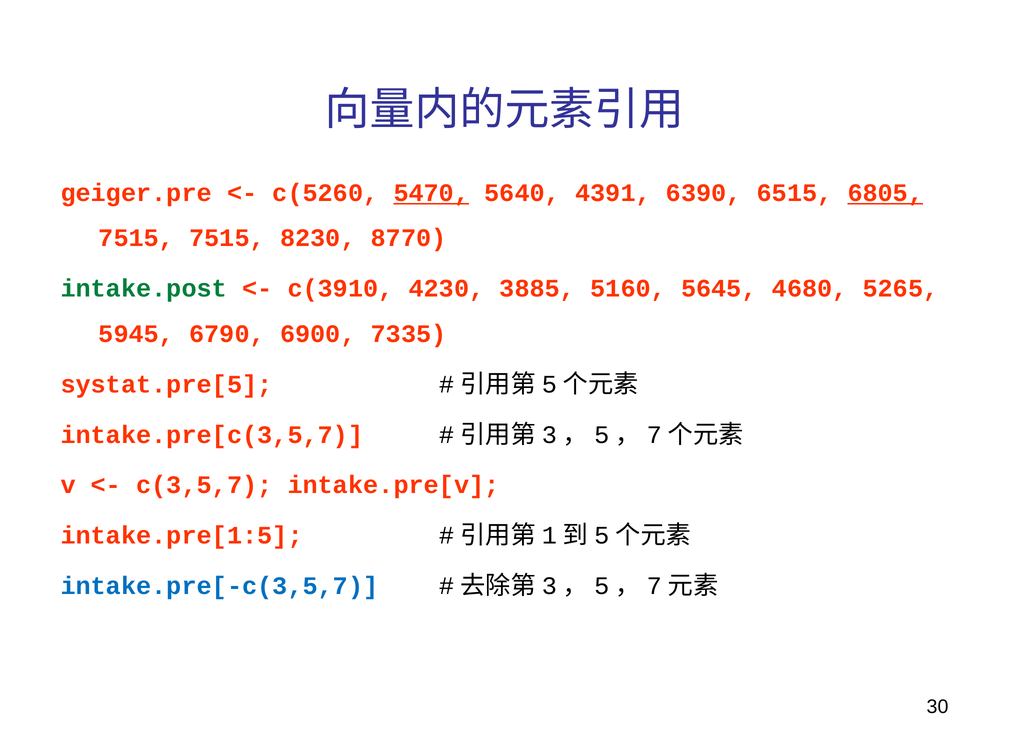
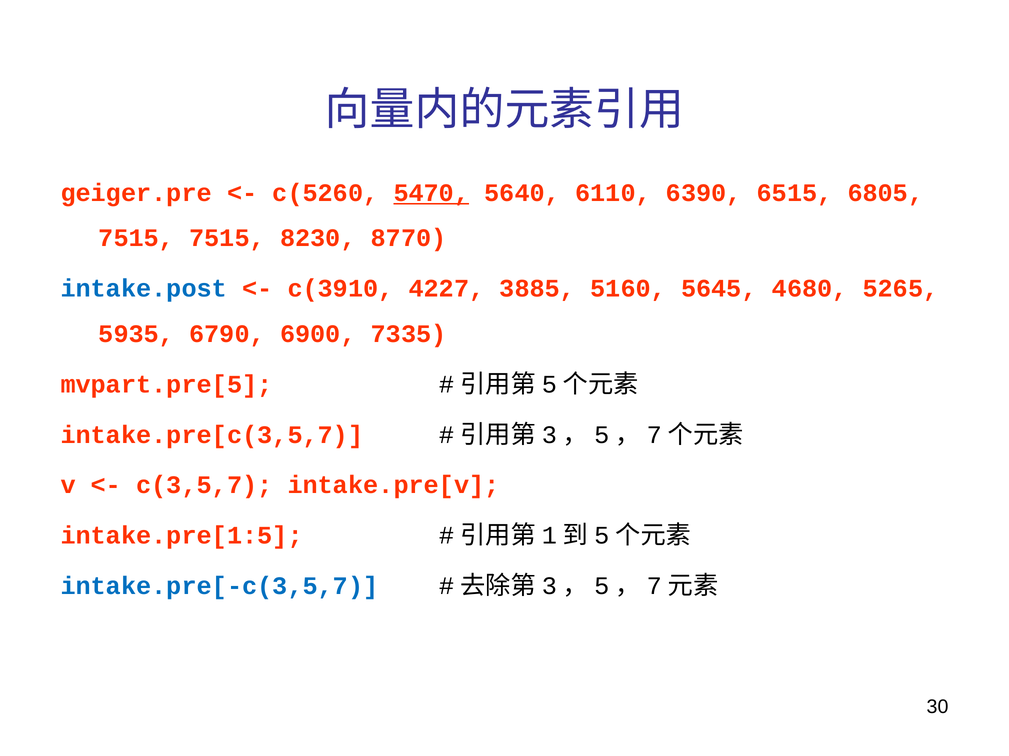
4391: 4391 -> 6110
6805 underline: present -> none
intake.post colour: green -> blue
4230: 4230 -> 4227
5945: 5945 -> 5935
systat.pre[5: systat.pre[5 -> mvpart.pre[5
